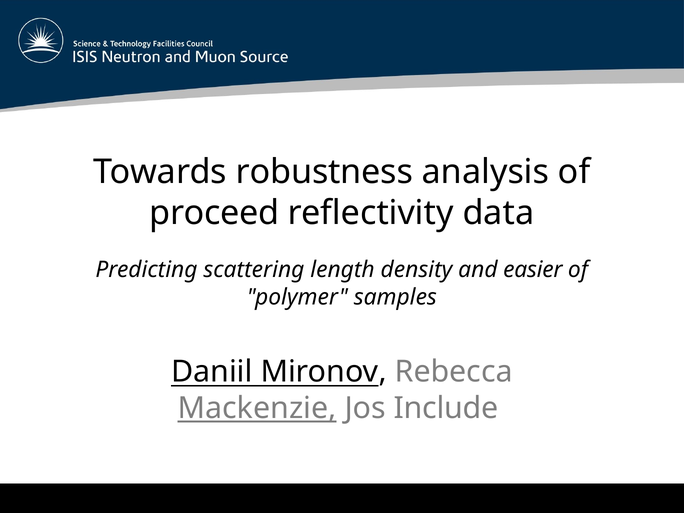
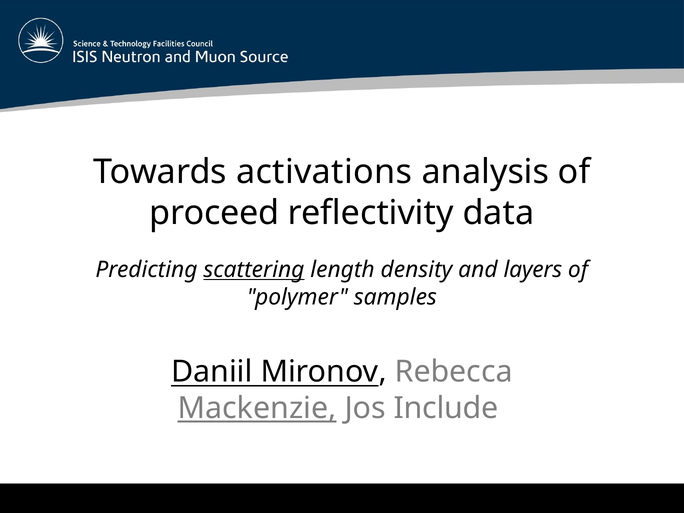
robustness: robustness -> activations
scattering underline: none -> present
easier: easier -> layers
